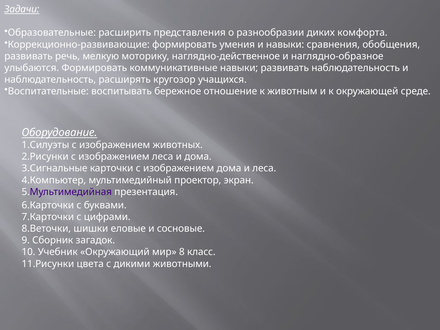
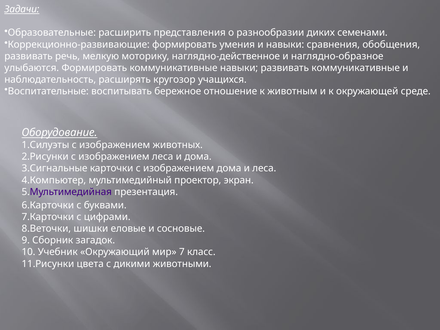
комфорта: комфорта -> семенами
развивать наблюдательность: наблюдательность -> коммуникативные
8: 8 -> 7
